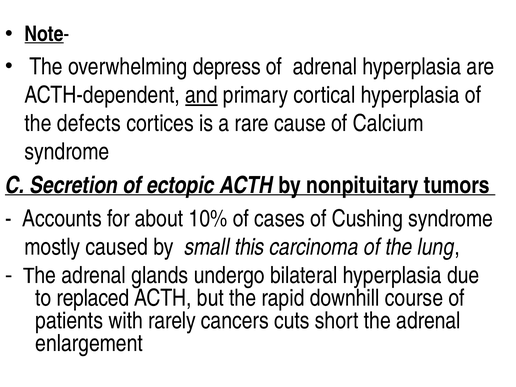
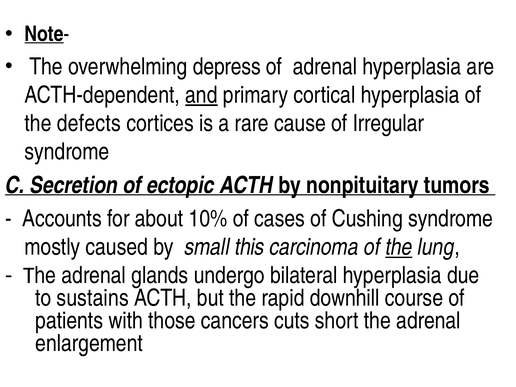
Calcium: Calcium -> Irregular
the at (399, 247) underline: none -> present
replaced: replaced -> sustains
rarely: rarely -> those
